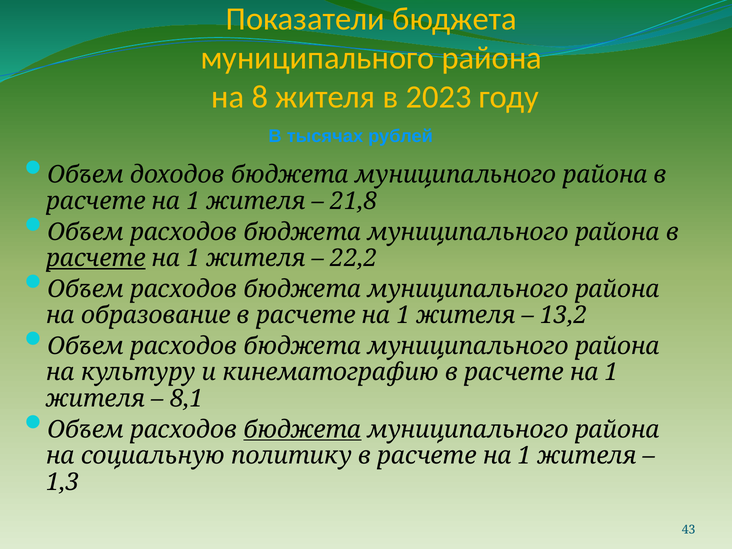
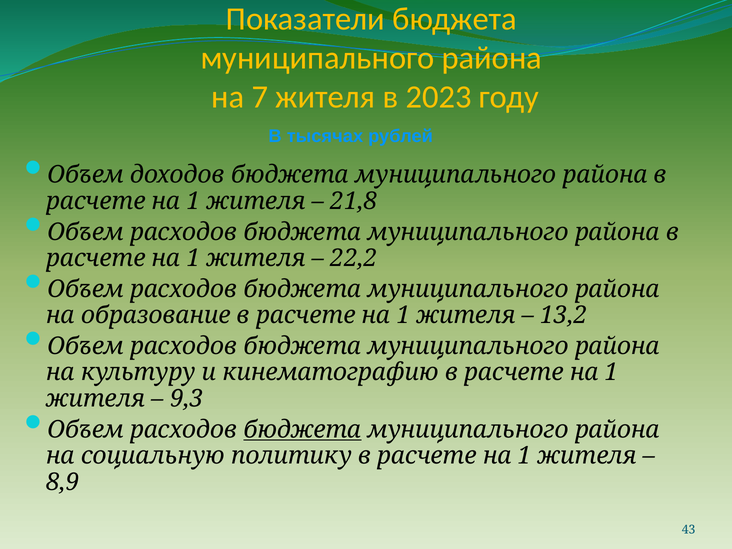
8: 8 -> 7
расчете at (96, 258) underline: present -> none
8,1: 8,1 -> 9,3
1,3: 1,3 -> 8,9
